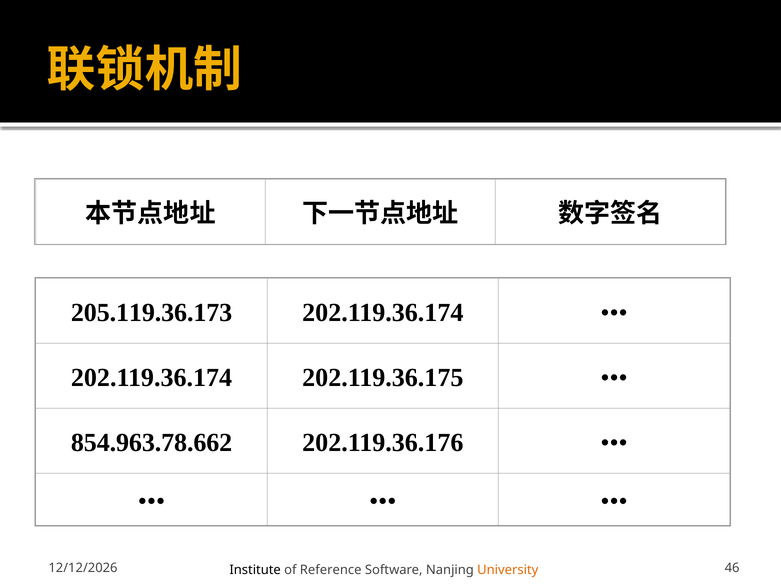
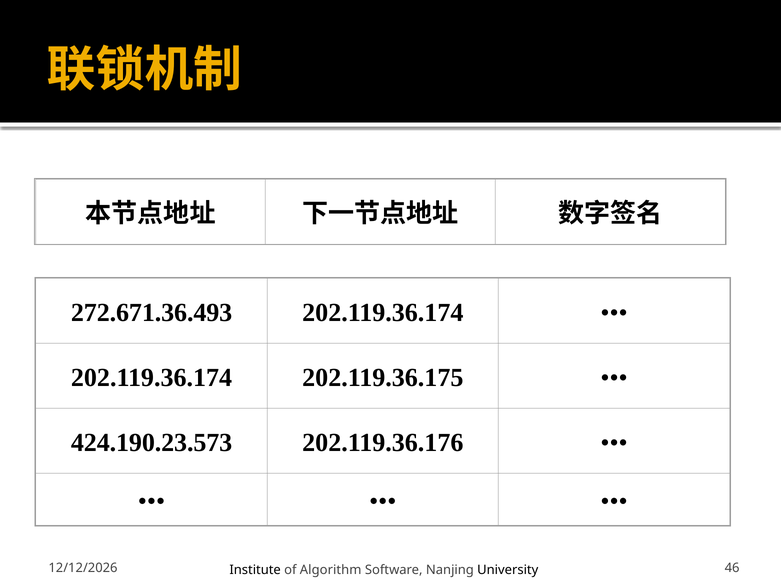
205.119.36.173: 205.119.36.173 -> 272.671.36.493
854.963.78.662: 854.963.78.662 -> 424.190.23.573
Reference: Reference -> Algorithm
University colour: orange -> black
